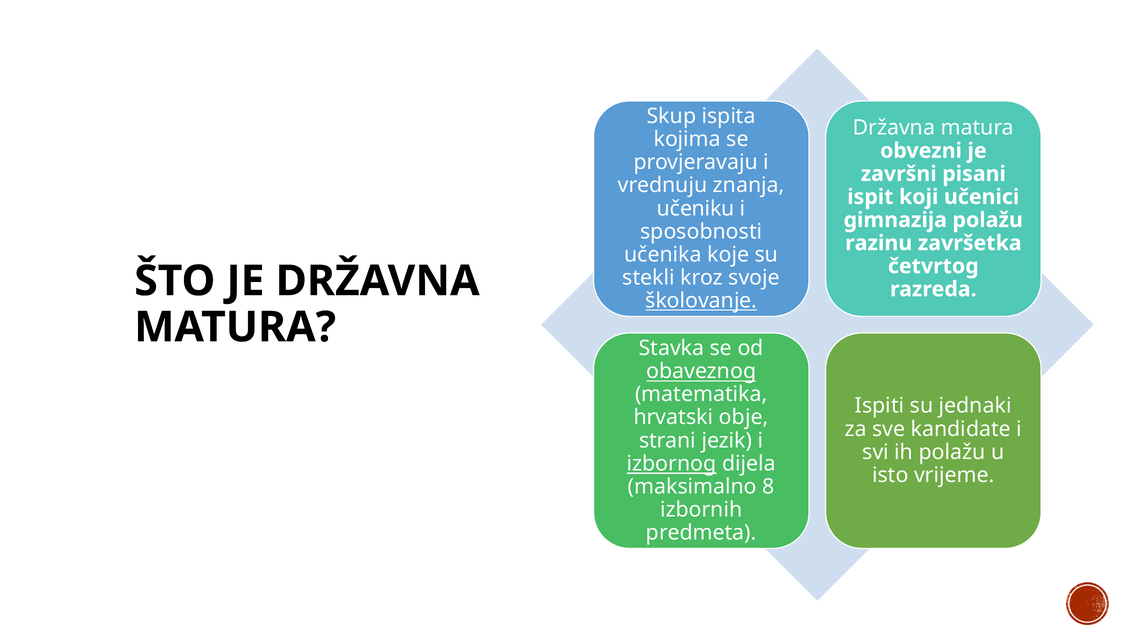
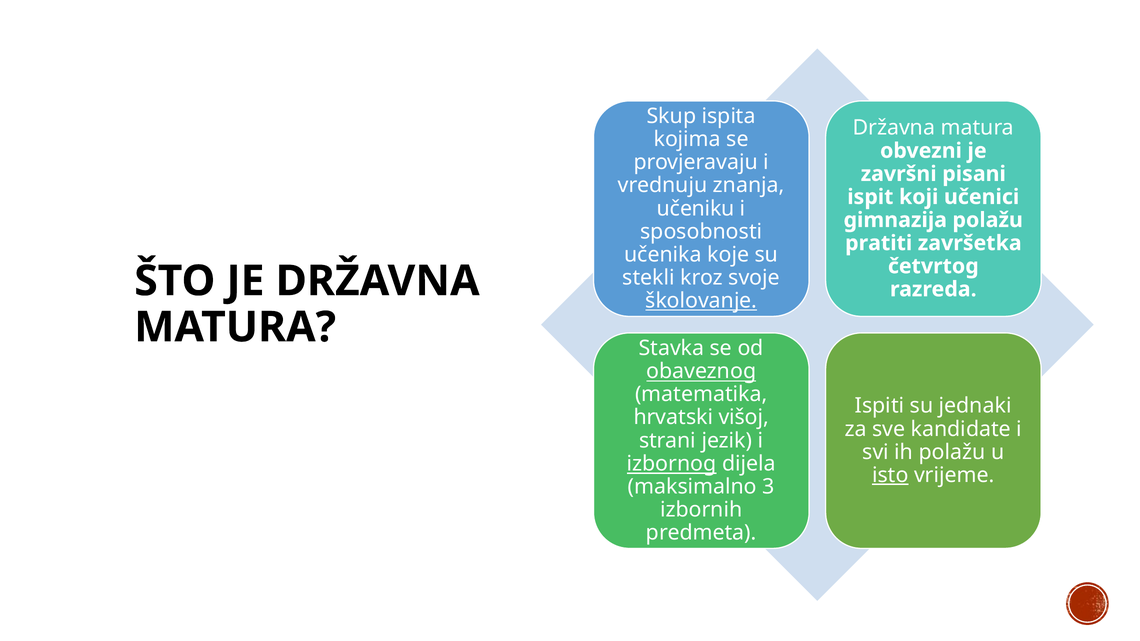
razinu: razinu -> pratiti
obje: obje -> višoj
isto underline: none -> present
8: 8 -> 3
